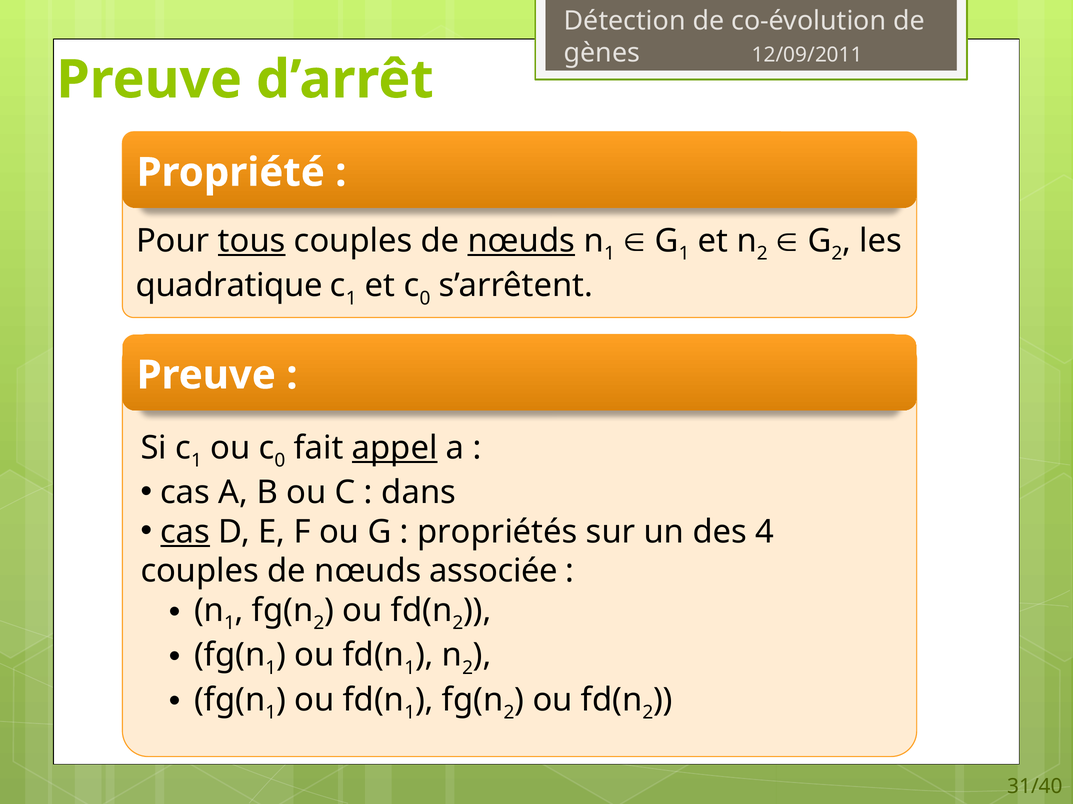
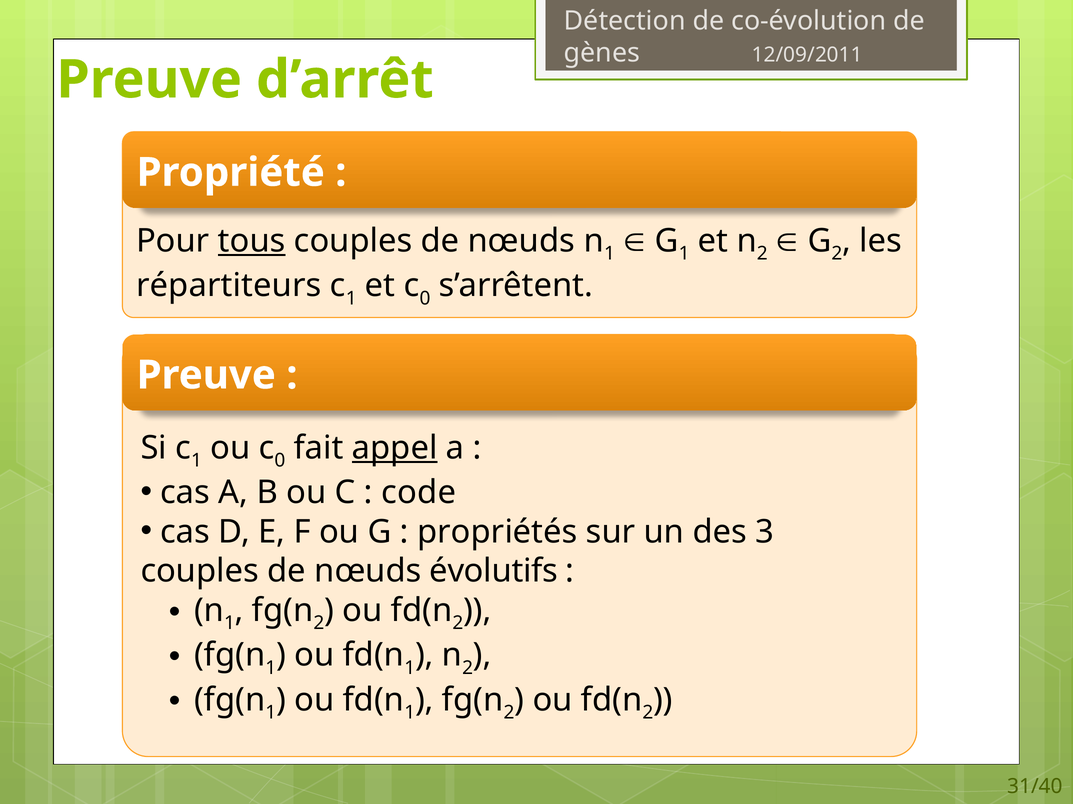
nœuds at (521, 241) underline: present -> none
quadratique: quadratique -> répartiteurs
dans: dans -> code
cas at (185, 532) underline: present -> none
4: 4 -> 3
associée: associée -> évolutifs
